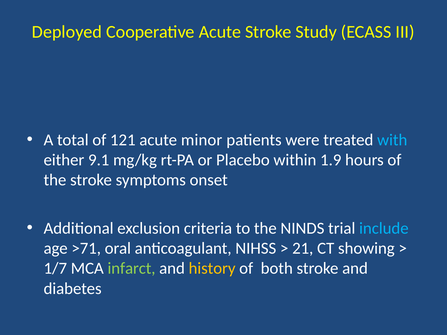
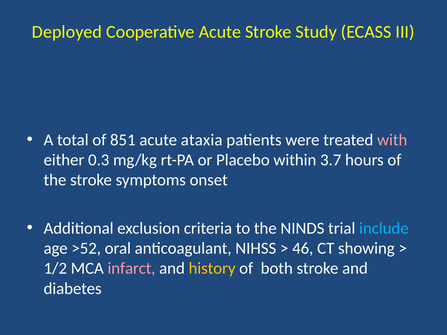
121: 121 -> 851
minor: minor -> ataxia
with colour: light blue -> pink
9.1: 9.1 -> 0.3
1.9: 1.9 -> 3.7
>71: >71 -> >52
21: 21 -> 46
1/7: 1/7 -> 1/2
infarct colour: light green -> pink
